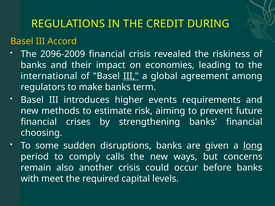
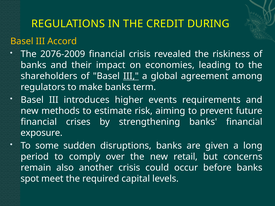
2096-2009: 2096-2009 -> 2076-2009
international: international -> shareholders
choosing: choosing -> exposure
long underline: present -> none
calls: calls -> over
ways: ways -> retail
with: with -> spot
